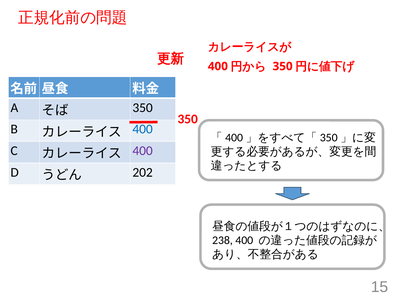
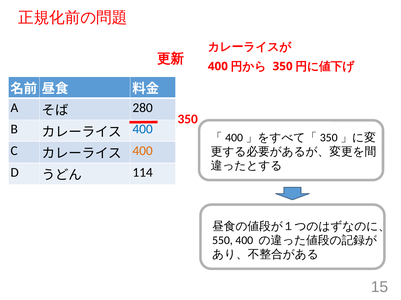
350 at (143, 108): 350 -> 280
400 at (143, 151) colour: purple -> orange
202: 202 -> 114
238: 238 -> 550
